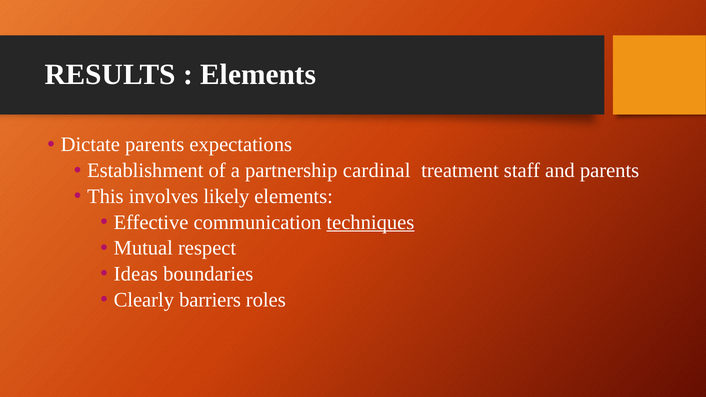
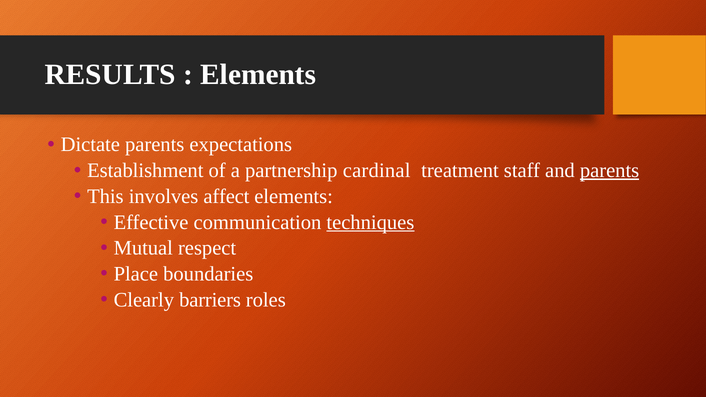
parents at (610, 171) underline: none -> present
likely: likely -> affect
Ideas: Ideas -> Place
